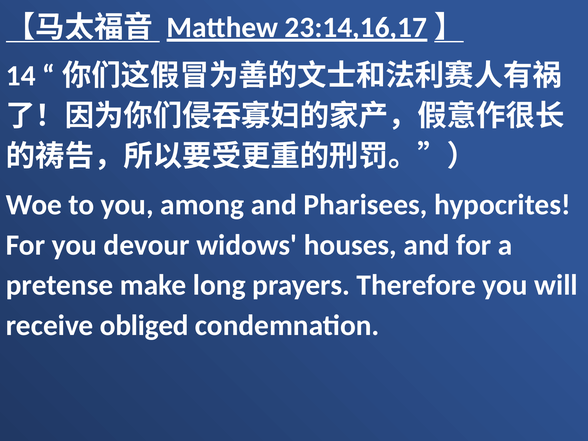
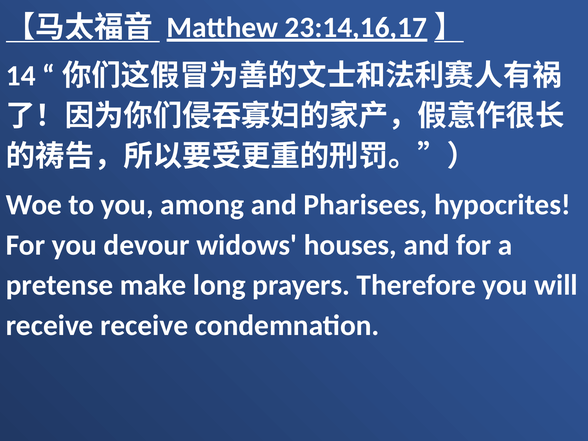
receive obliged: obliged -> receive
